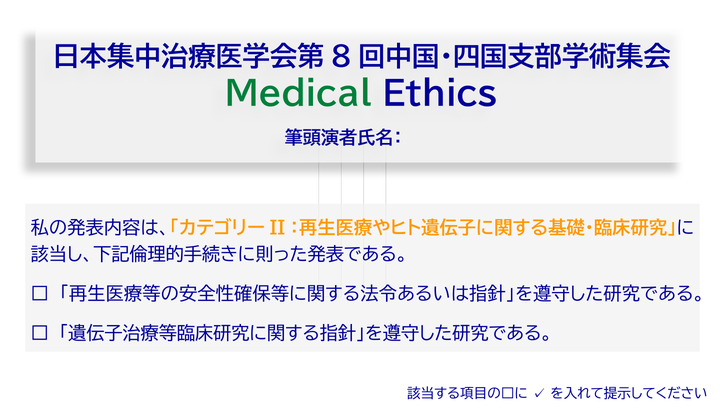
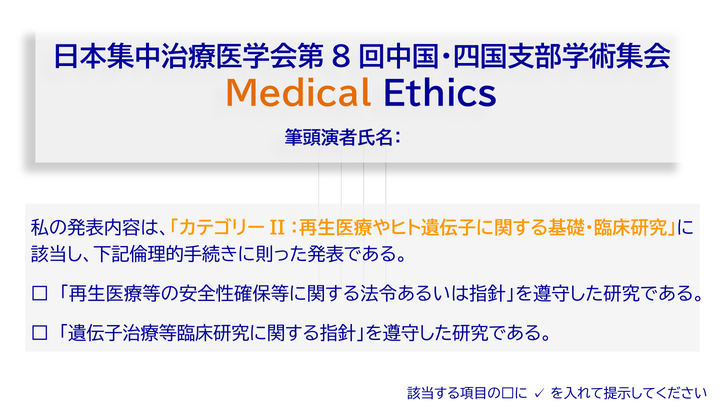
Medical colour: green -> orange
